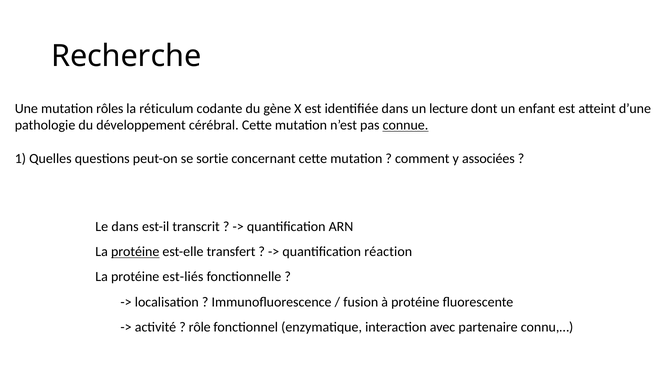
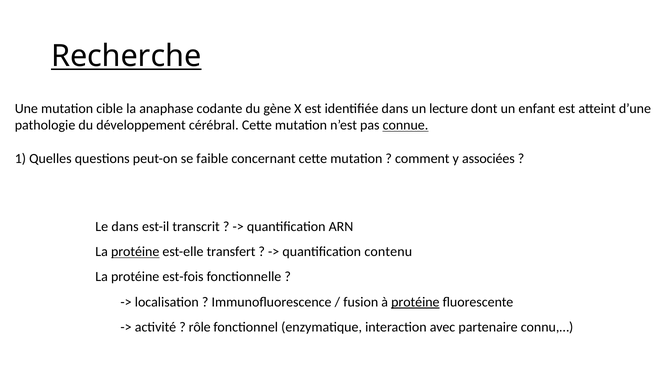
Recherche underline: none -> present
rôles: rôles -> cible
réticulum: réticulum -> anaphase
sortie: sortie -> faible
réaction: réaction -> contenu
est-liés: est-liés -> est-fois
protéine at (415, 302) underline: none -> present
